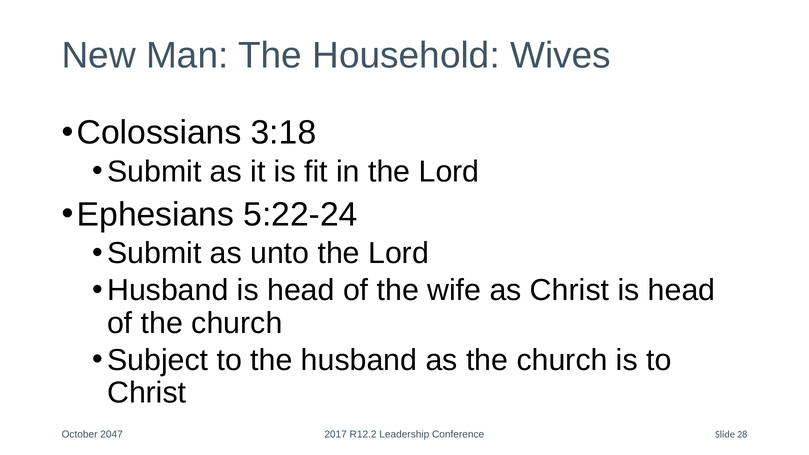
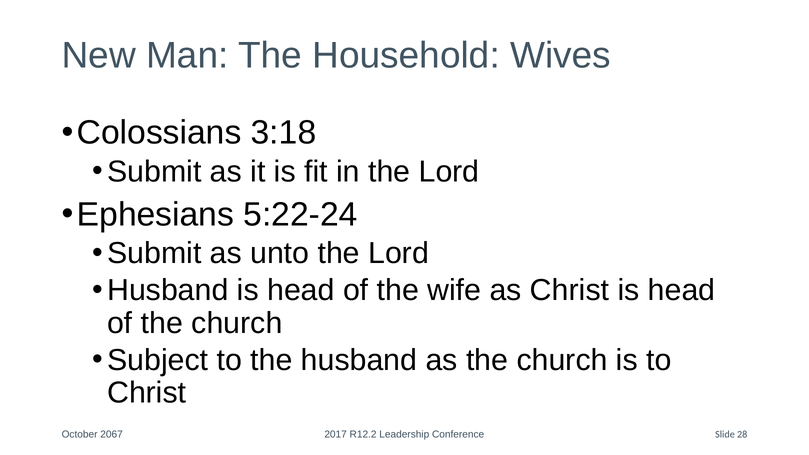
2047: 2047 -> 2067
